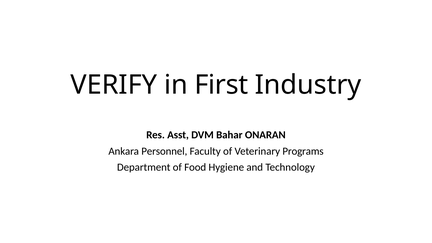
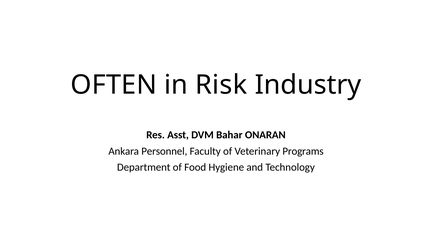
VERIFY: VERIFY -> OFTEN
First: First -> Risk
